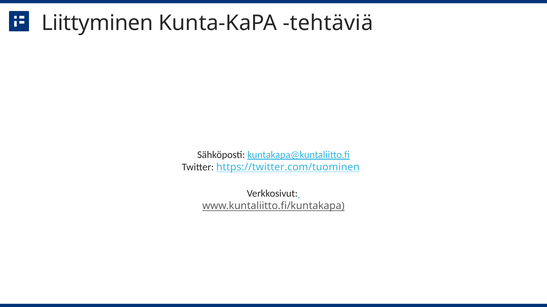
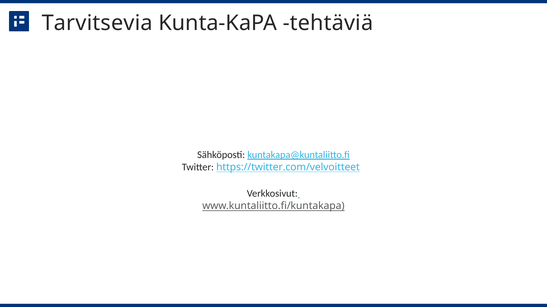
Liittyminen: Liittyminen -> Tarvitsevia
https://twitter.com/tuominen: https://twitter.com/tuominen -> https://twitter.com/velvoitteet
